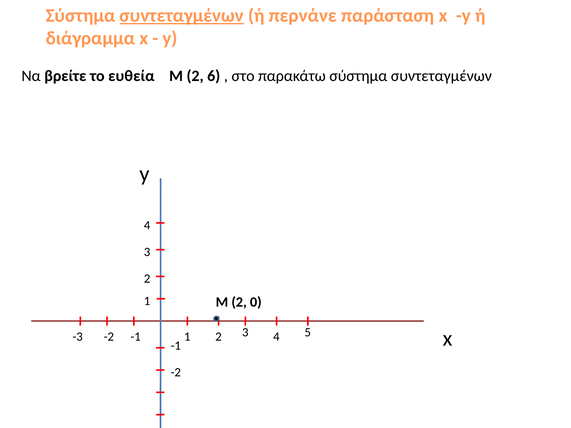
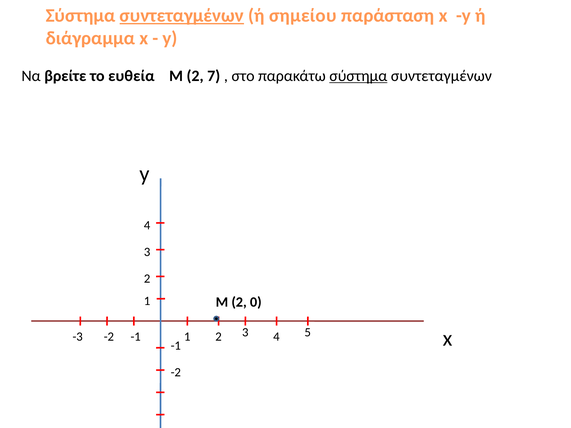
περνάνε: περνάνε -> σημείου
6: 6 -> 7
σύστημα at (358, 76) underline: none -> present
